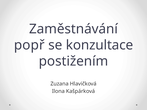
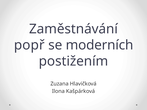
konzultace: konzultace -> moderních
